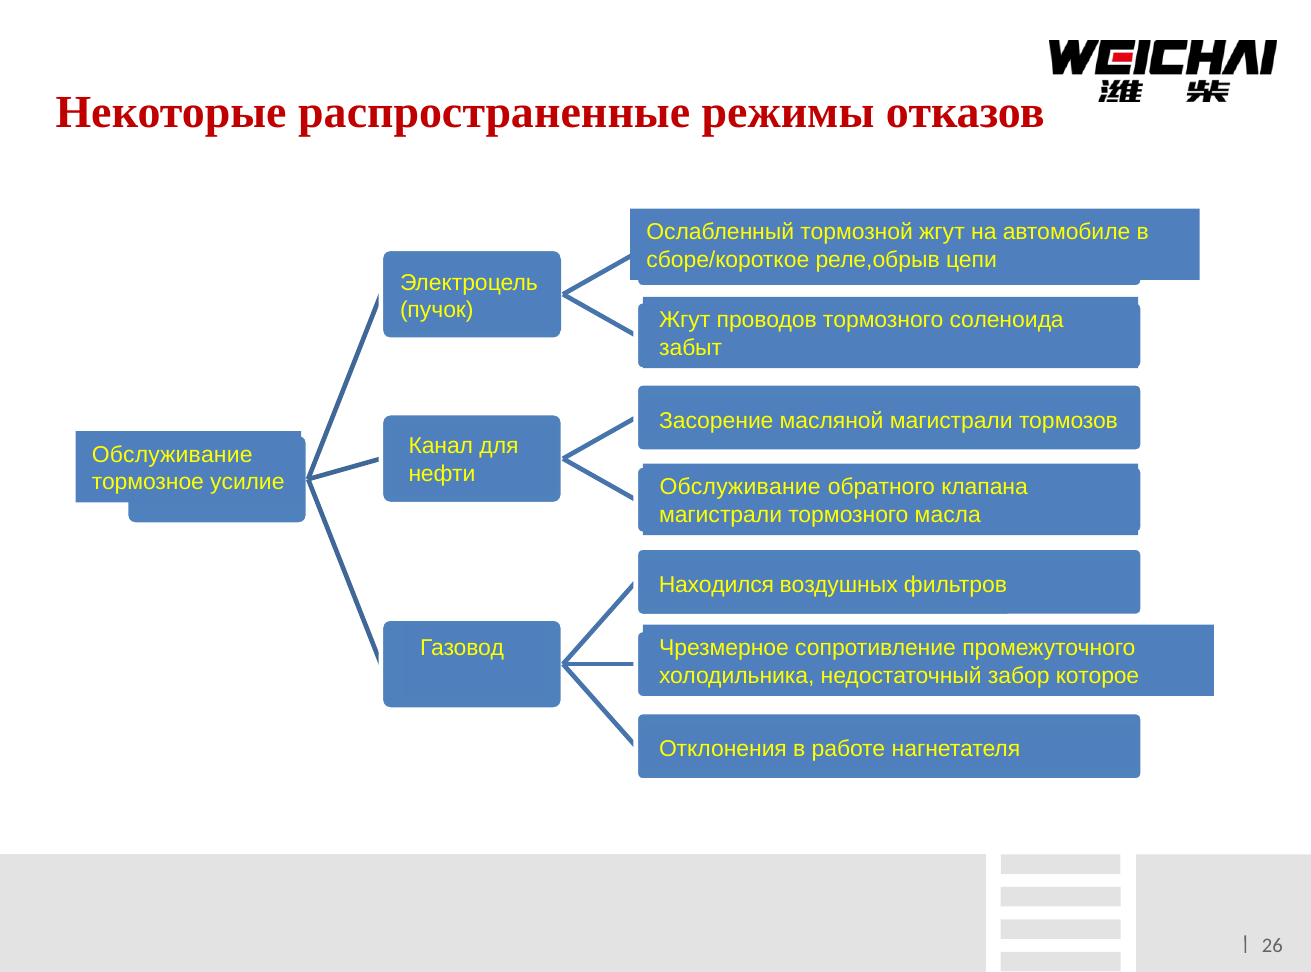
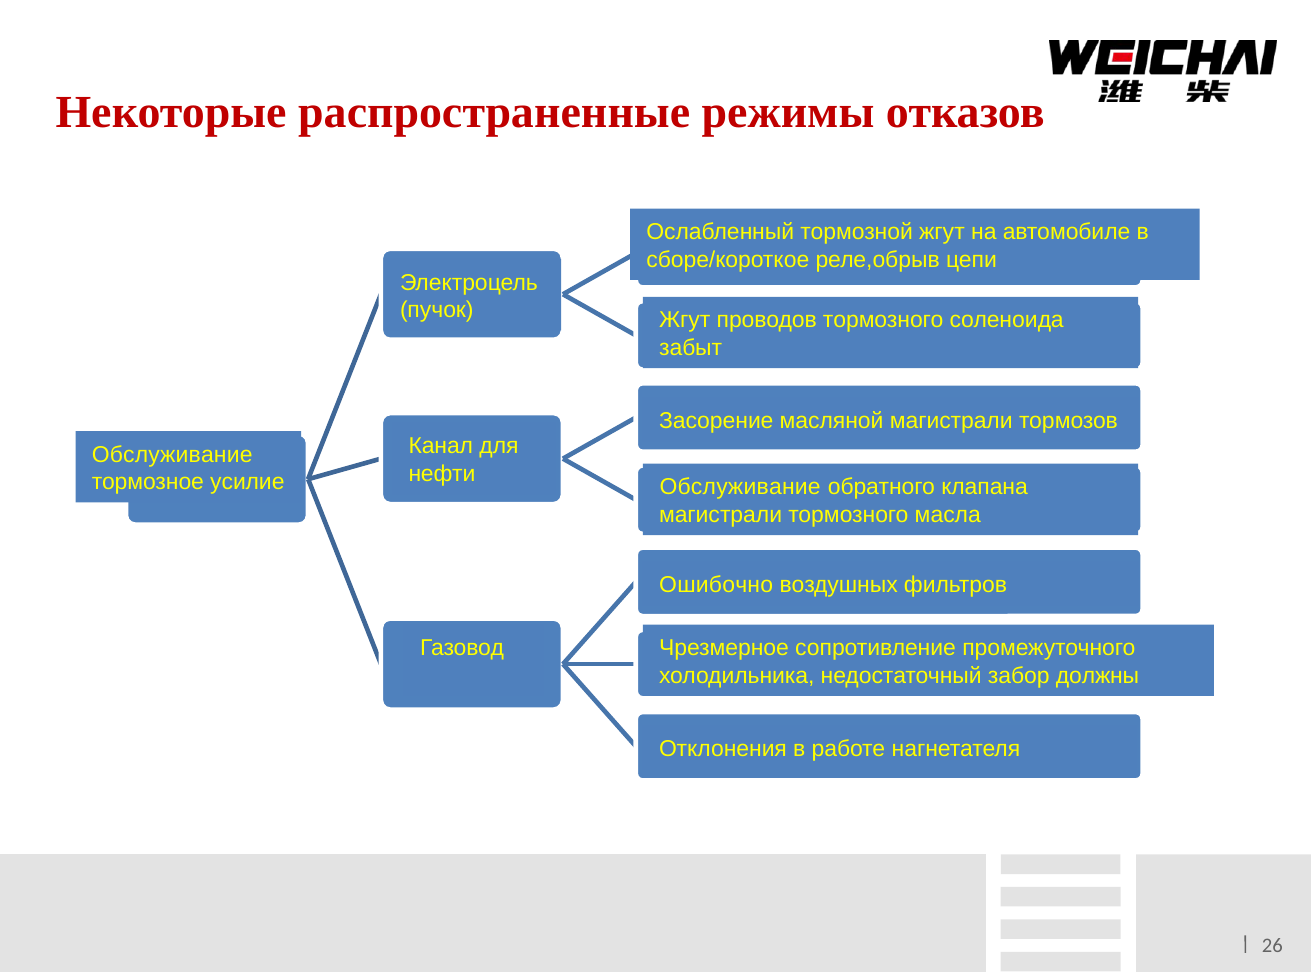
Находился: Находился -> Ошибочно
которое: которое -> должны
